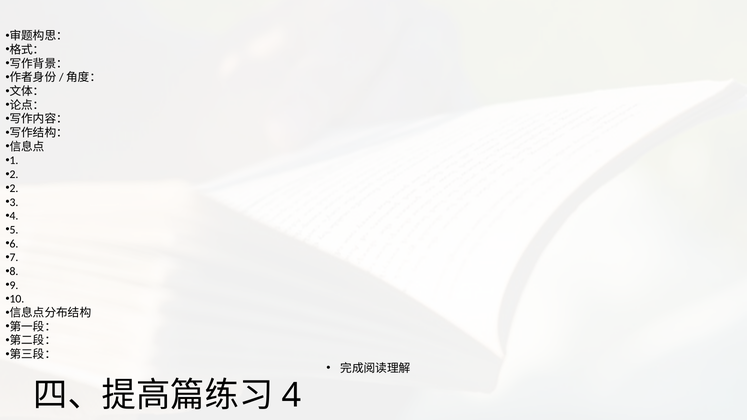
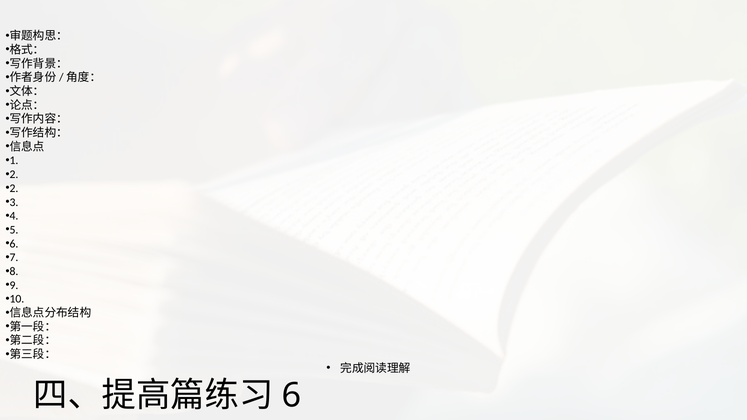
4: 4 -> 6
